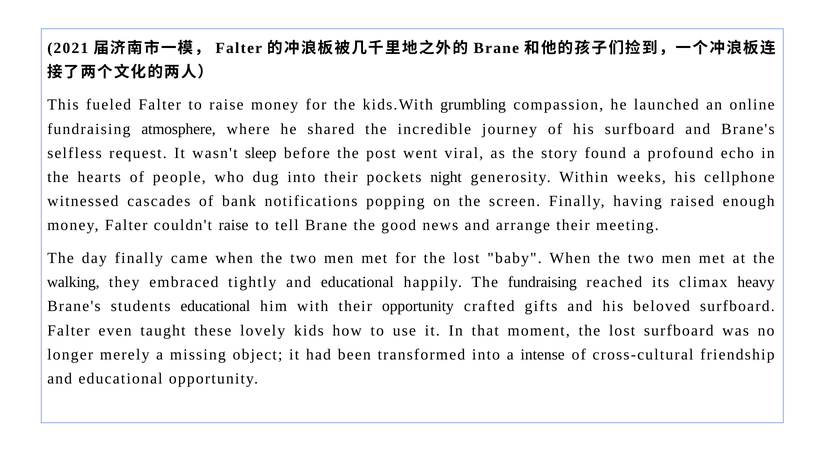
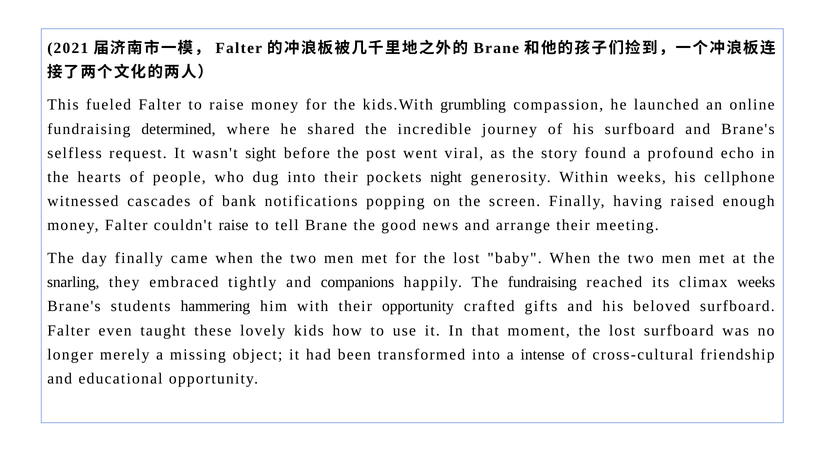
atmosphere: atmosphere -> determined
sleep: sleep -> sight
walking: walking -> snarling
tightly and educational: educational -> companions
climax heavy: heavy -> weeks
students educational: educational -> hammering
